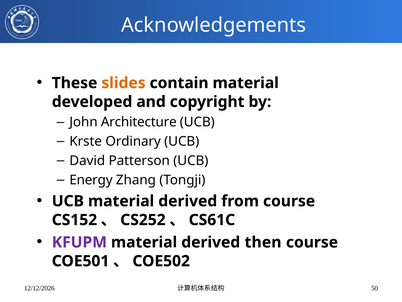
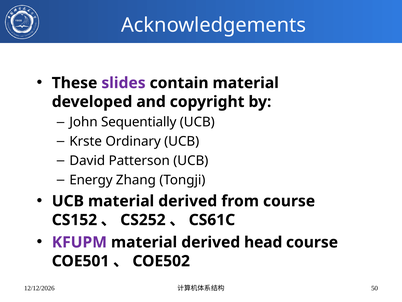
slides colour: orange -> purple
Architecture: Architecture -> Sequentially
then: then -> head
